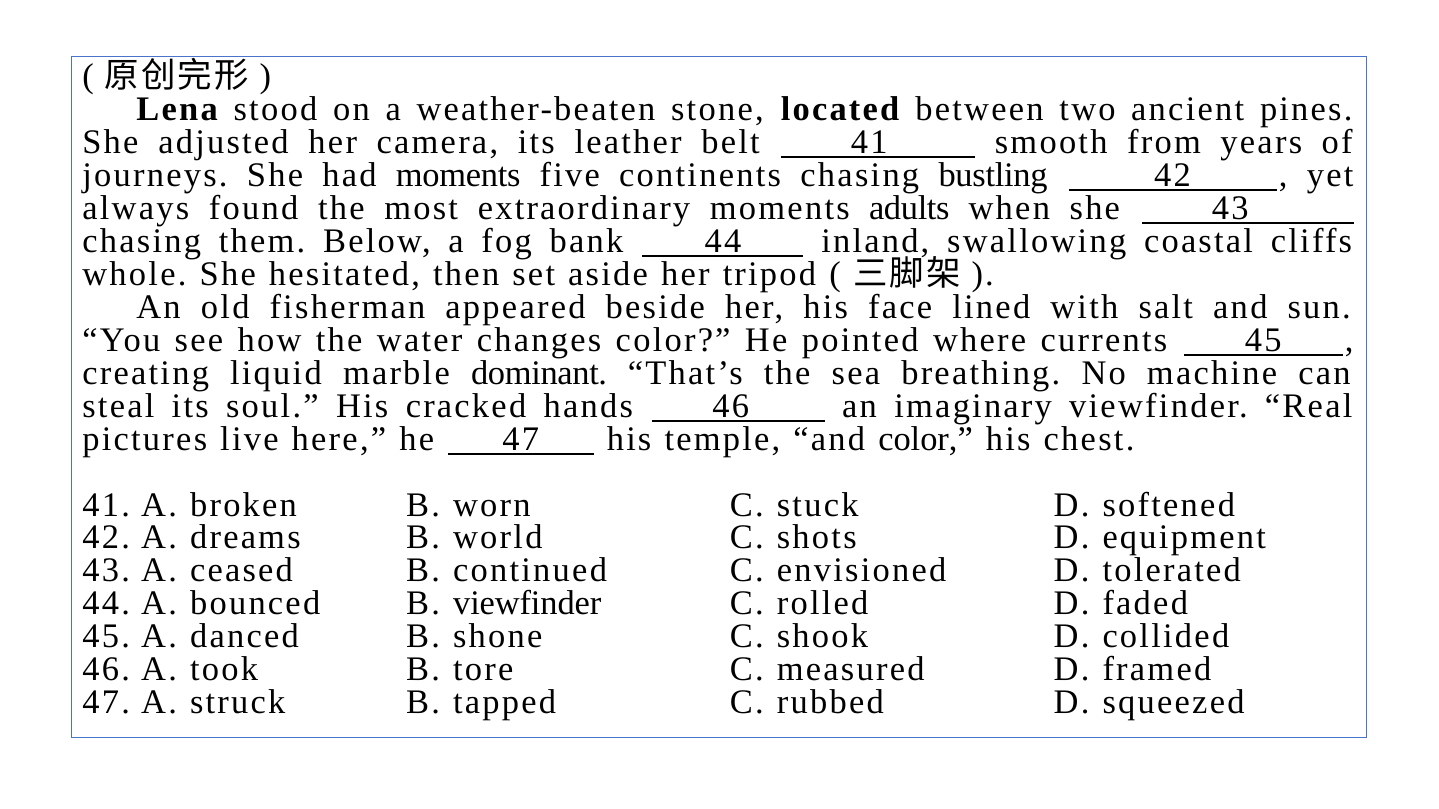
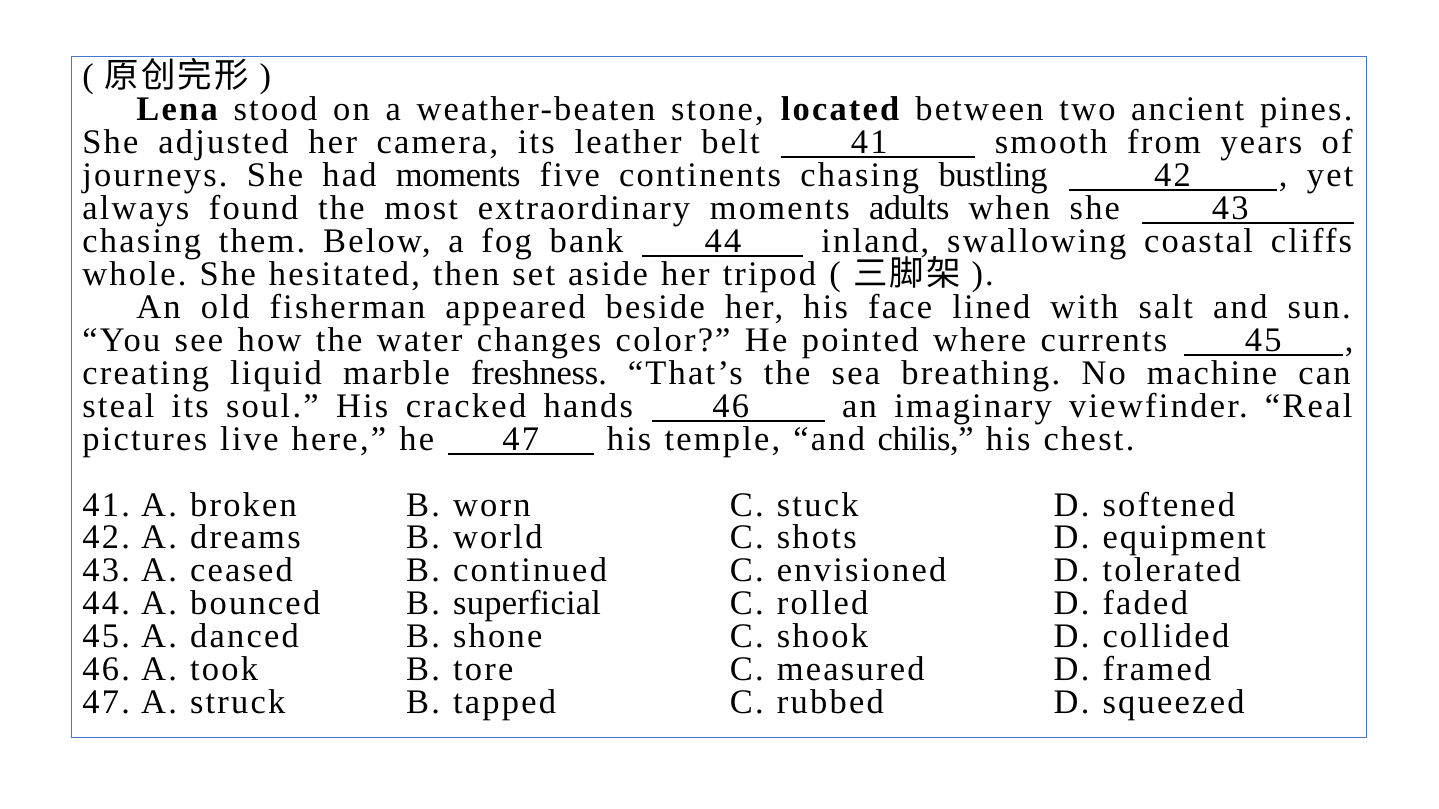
dominant: dominant -> freshness
and color: color -> chilis
B viewfinder: viewfinder -> superficial
